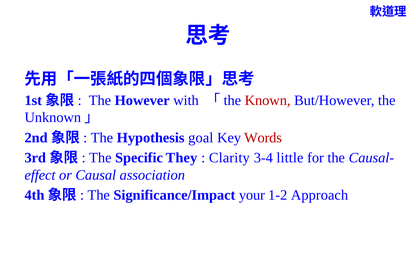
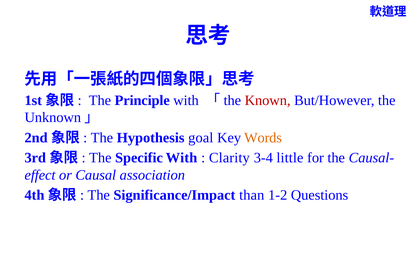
However: However -> Principle
Words colour: red -> orange
Specific They: They -> With
your: your -> than
Approach: Approach -> Questions
